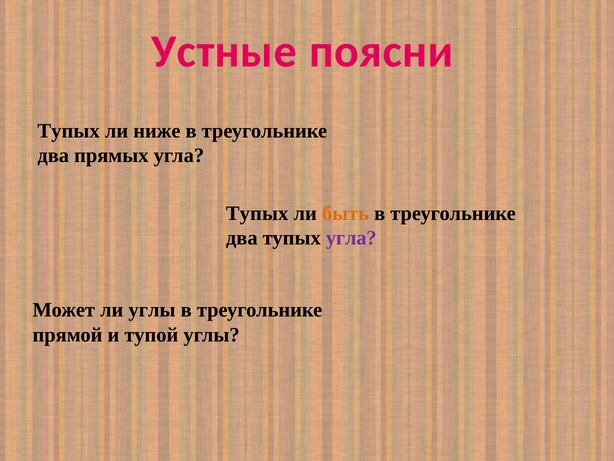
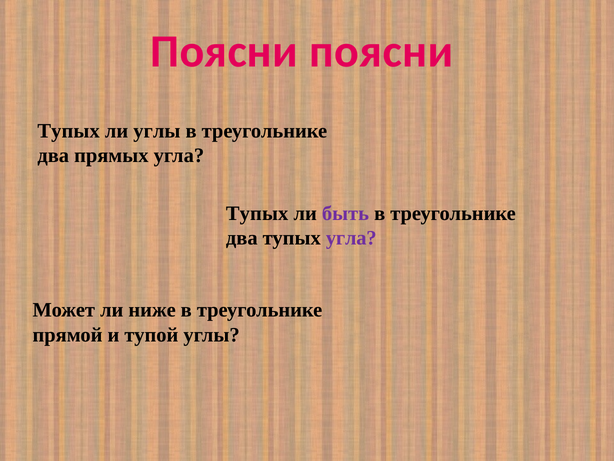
Устные at (224, 51): Устные -> Поясни
ли ниже: ниже -> углы
быть colour: orange -> purple
ли углы: углы -> ниже
